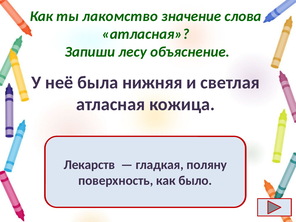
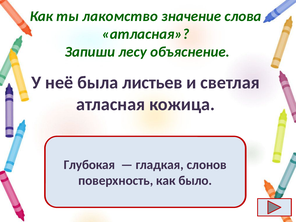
нижняя: нижняя -> листьев
Лекарств: Лекарств -> Глубокая
поляну: поляну -> слонов
